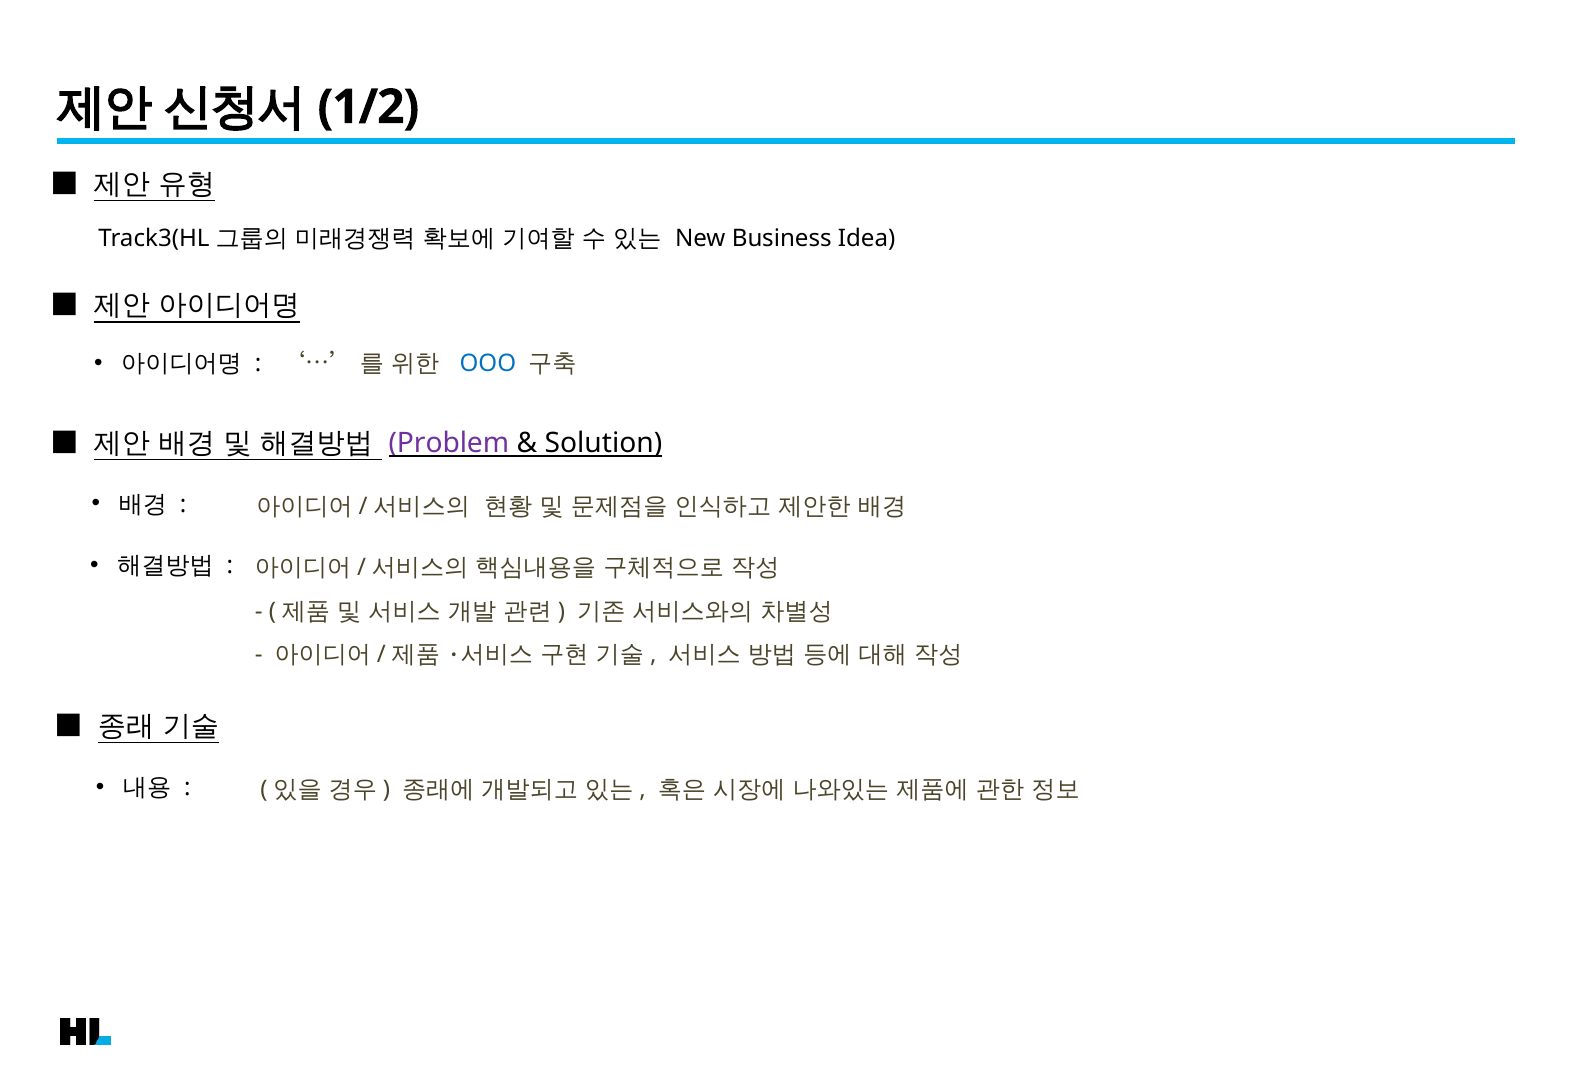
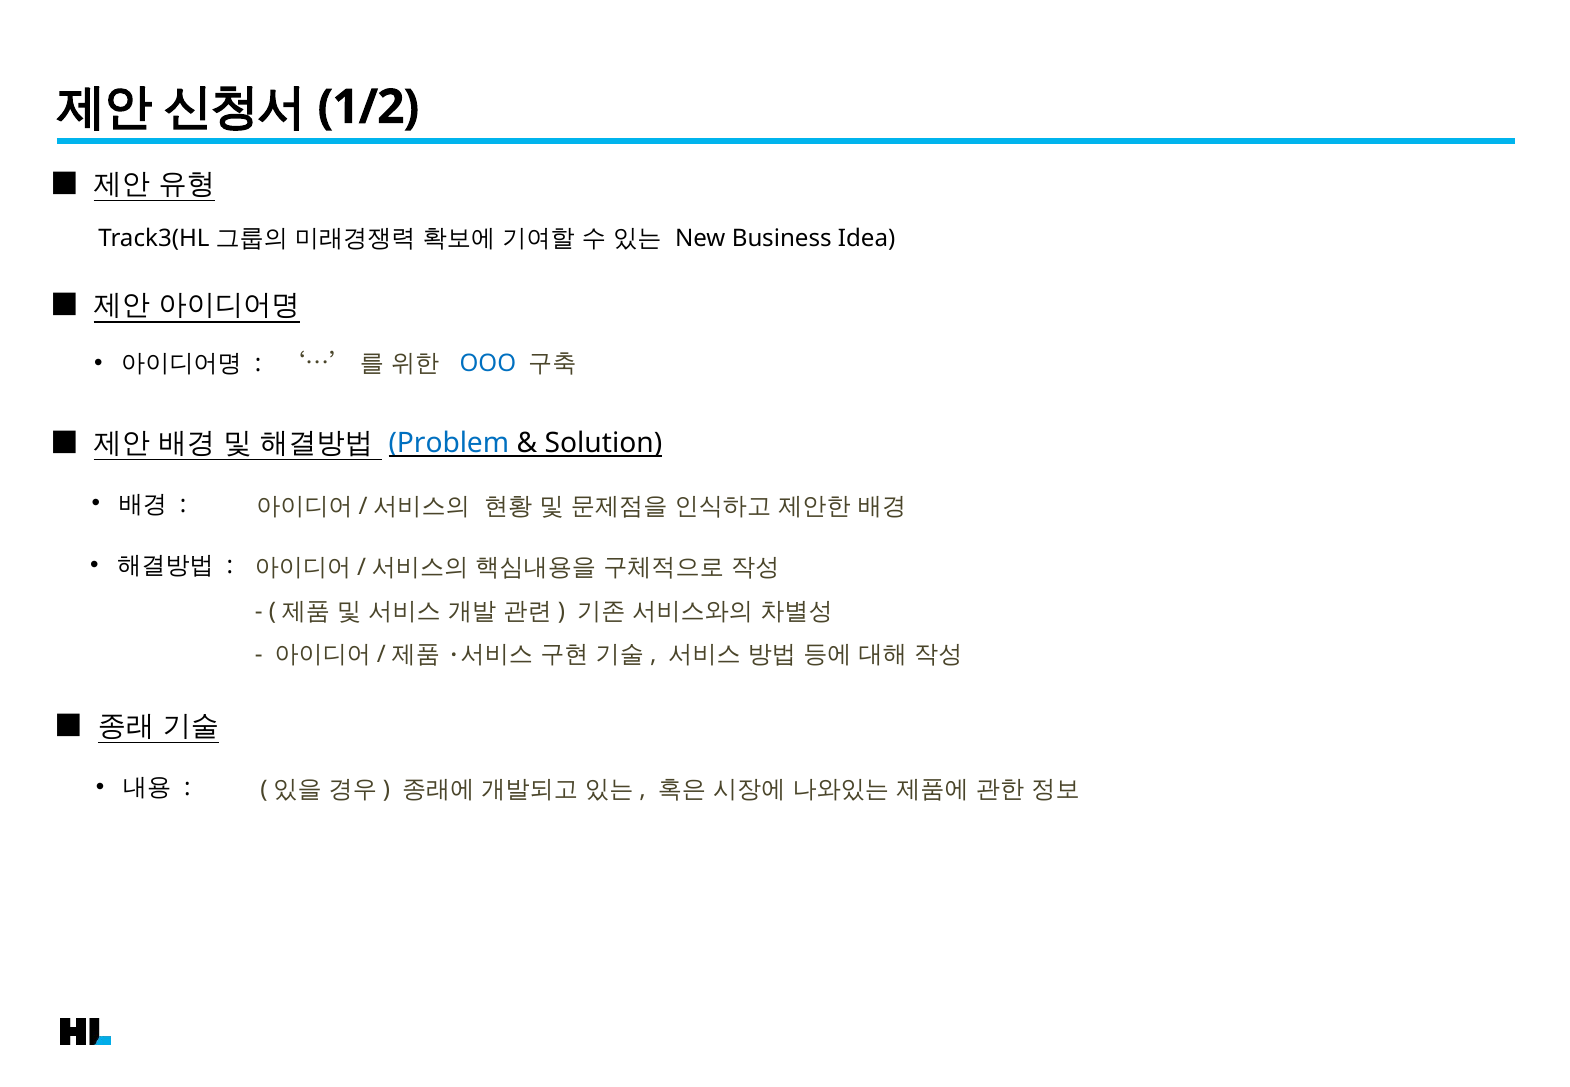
Problem colour: purple -> blue
